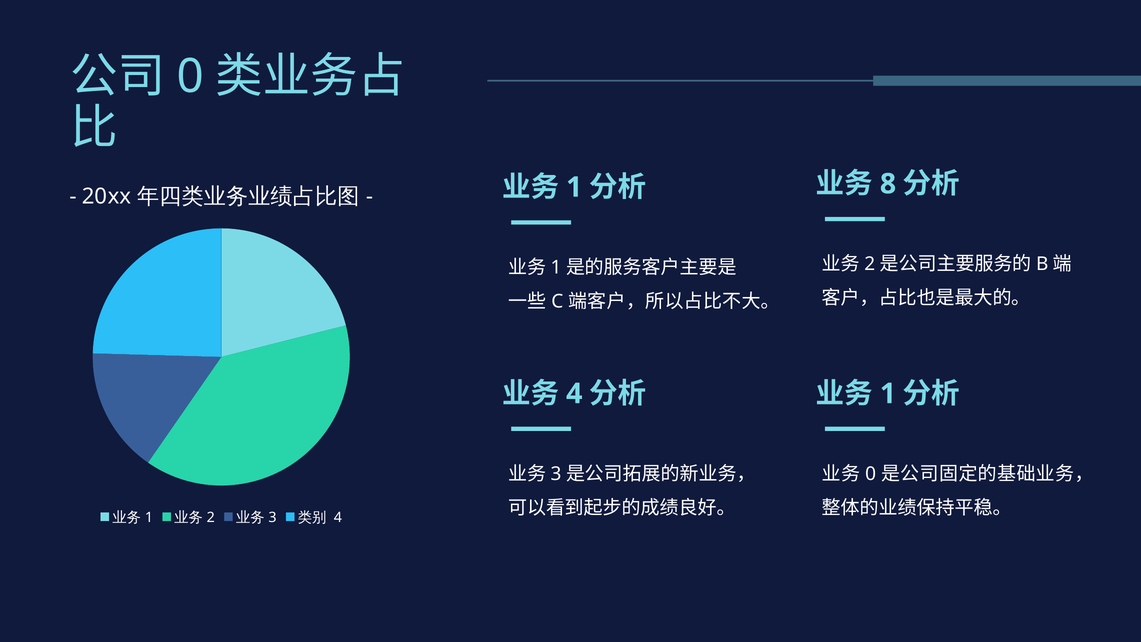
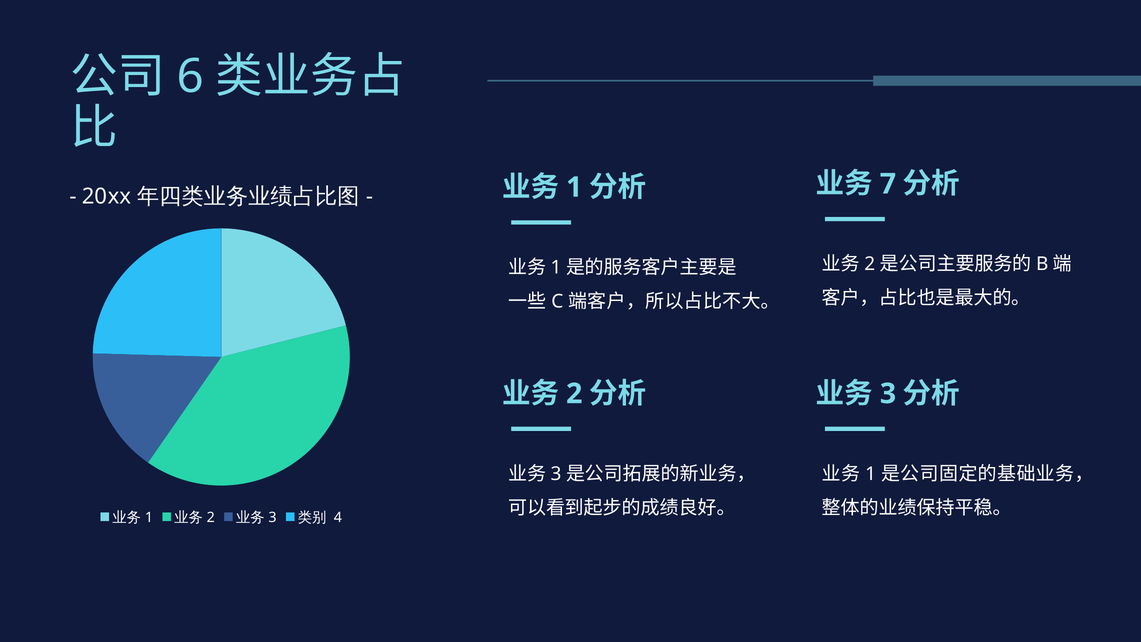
0 at (190, 77): 0 -> 6
8: 8 -> 7
4 at (574, 394): 4 -> 2
1 at (888, 394): 1 -> 3
0 at (871, 474): 0 -> 1
